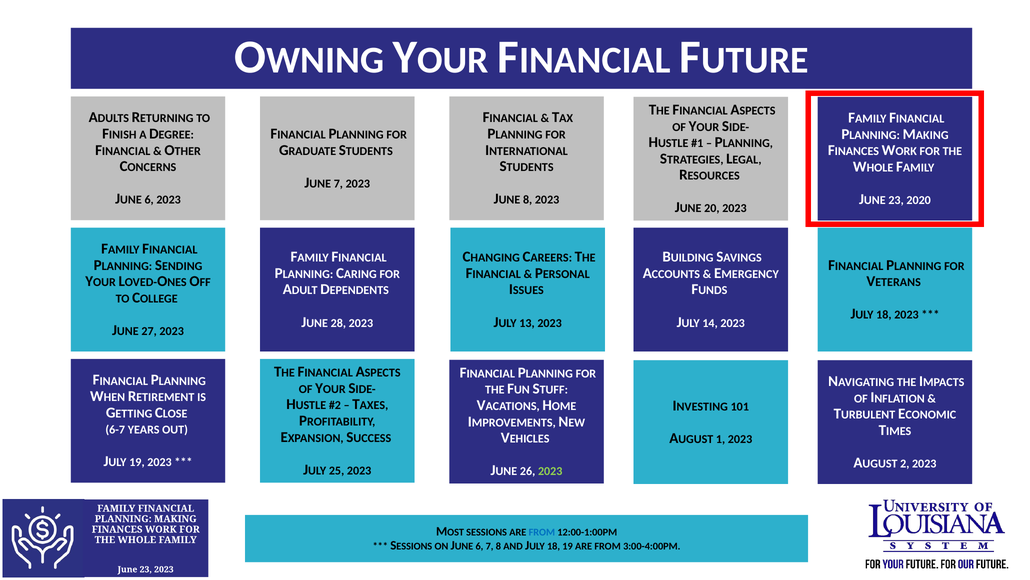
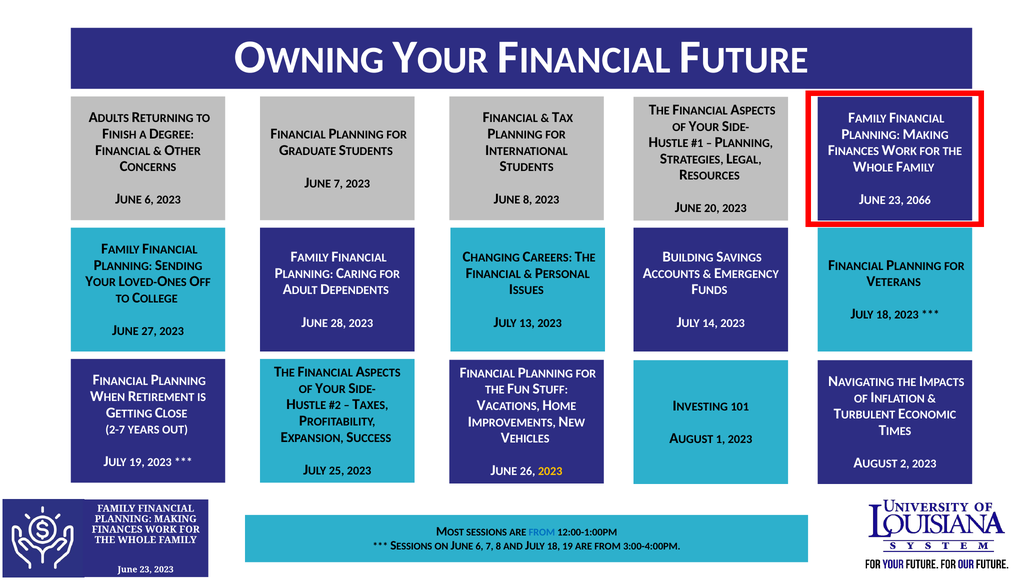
2020: 2020 -> 2066
6-7: 6-7 -> 2-7
2023 at (550, 471) colour: light green -> yellow
